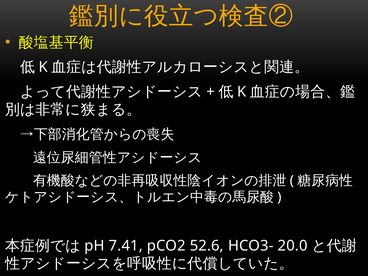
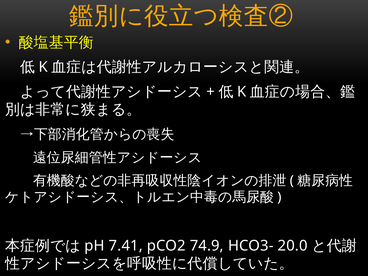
52.6: 52.6 -> 74.9
